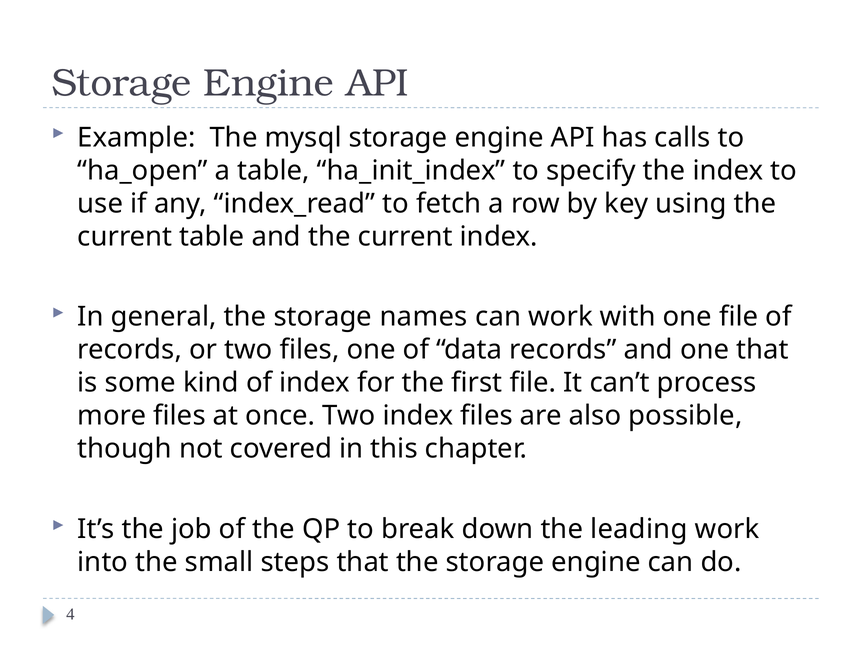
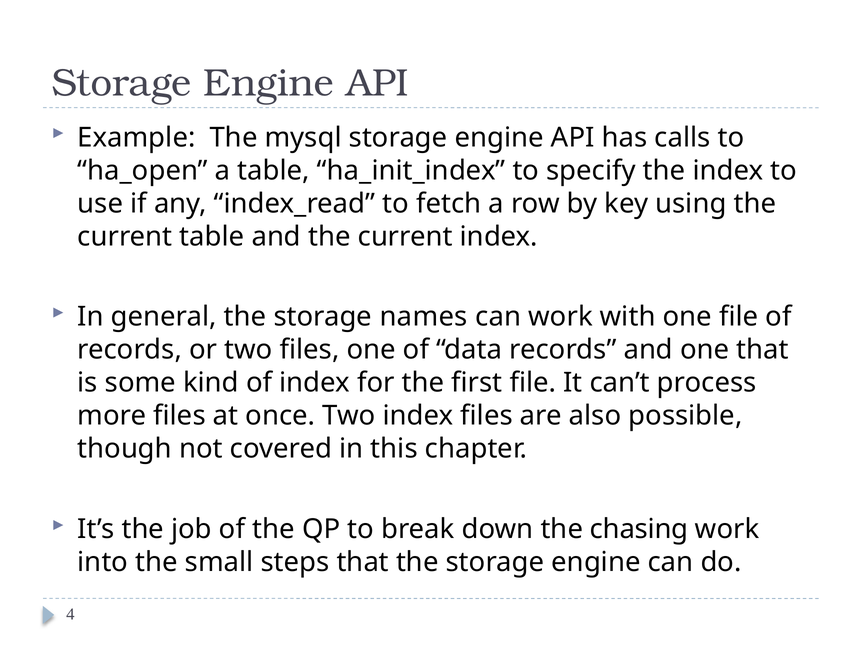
leading: leading -> chasing
